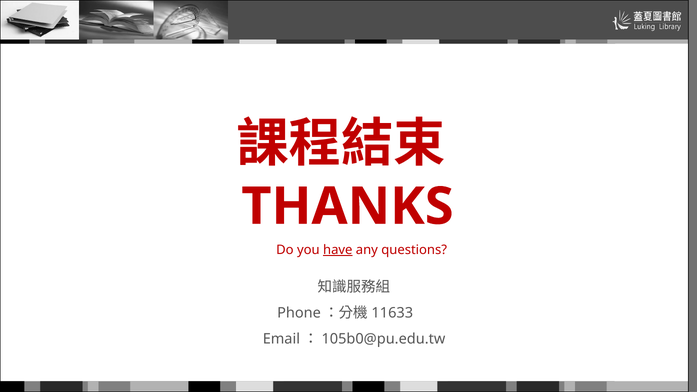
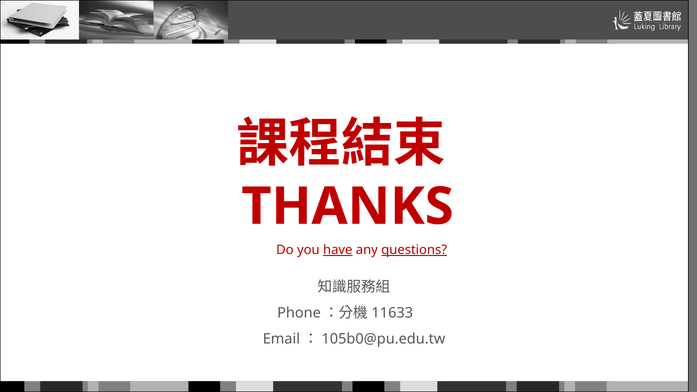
questions underline: none -> present
